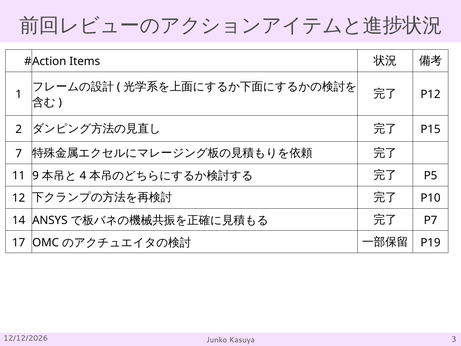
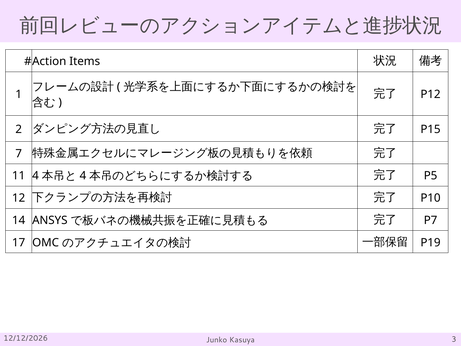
9: 9 -> 4
